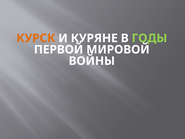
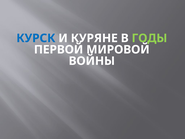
КУРСК colour: orange -> blue
